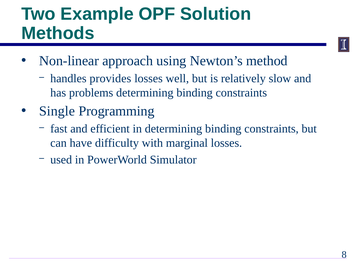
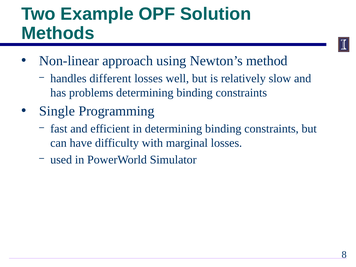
provides: provides -> different
